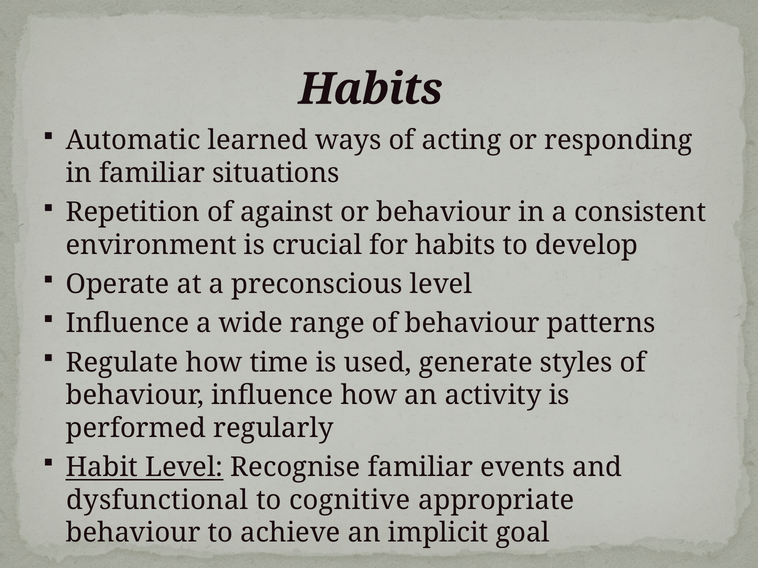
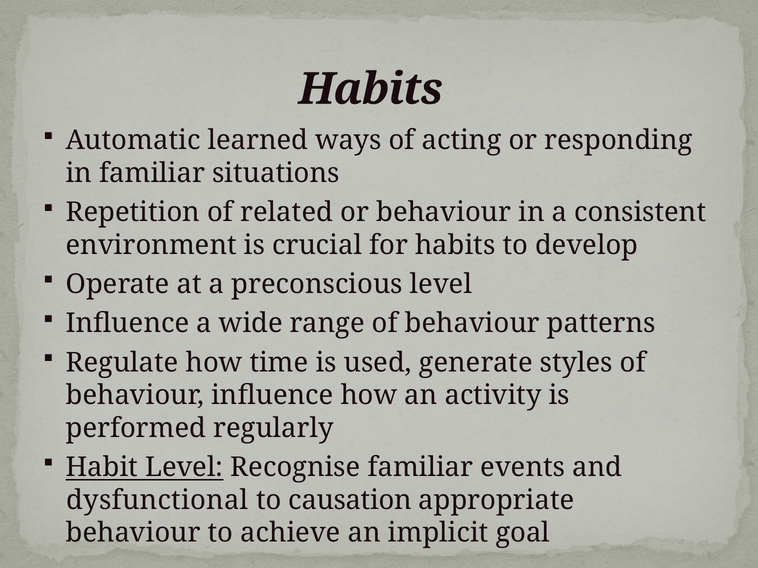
against: against -> related
cognitive: cognitive -> causation
